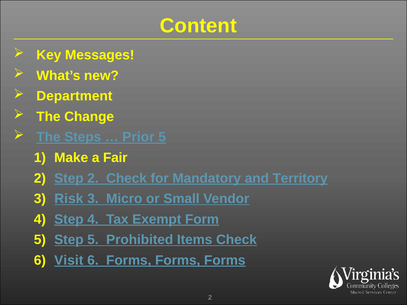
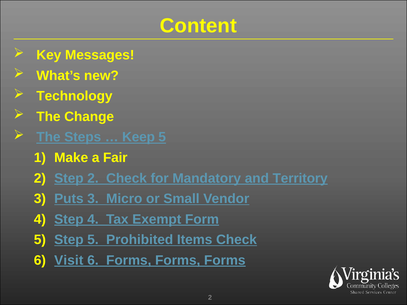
Department: Department -> Technology
Prior: Prior -> Keep
Risk: Risk -> Puts
